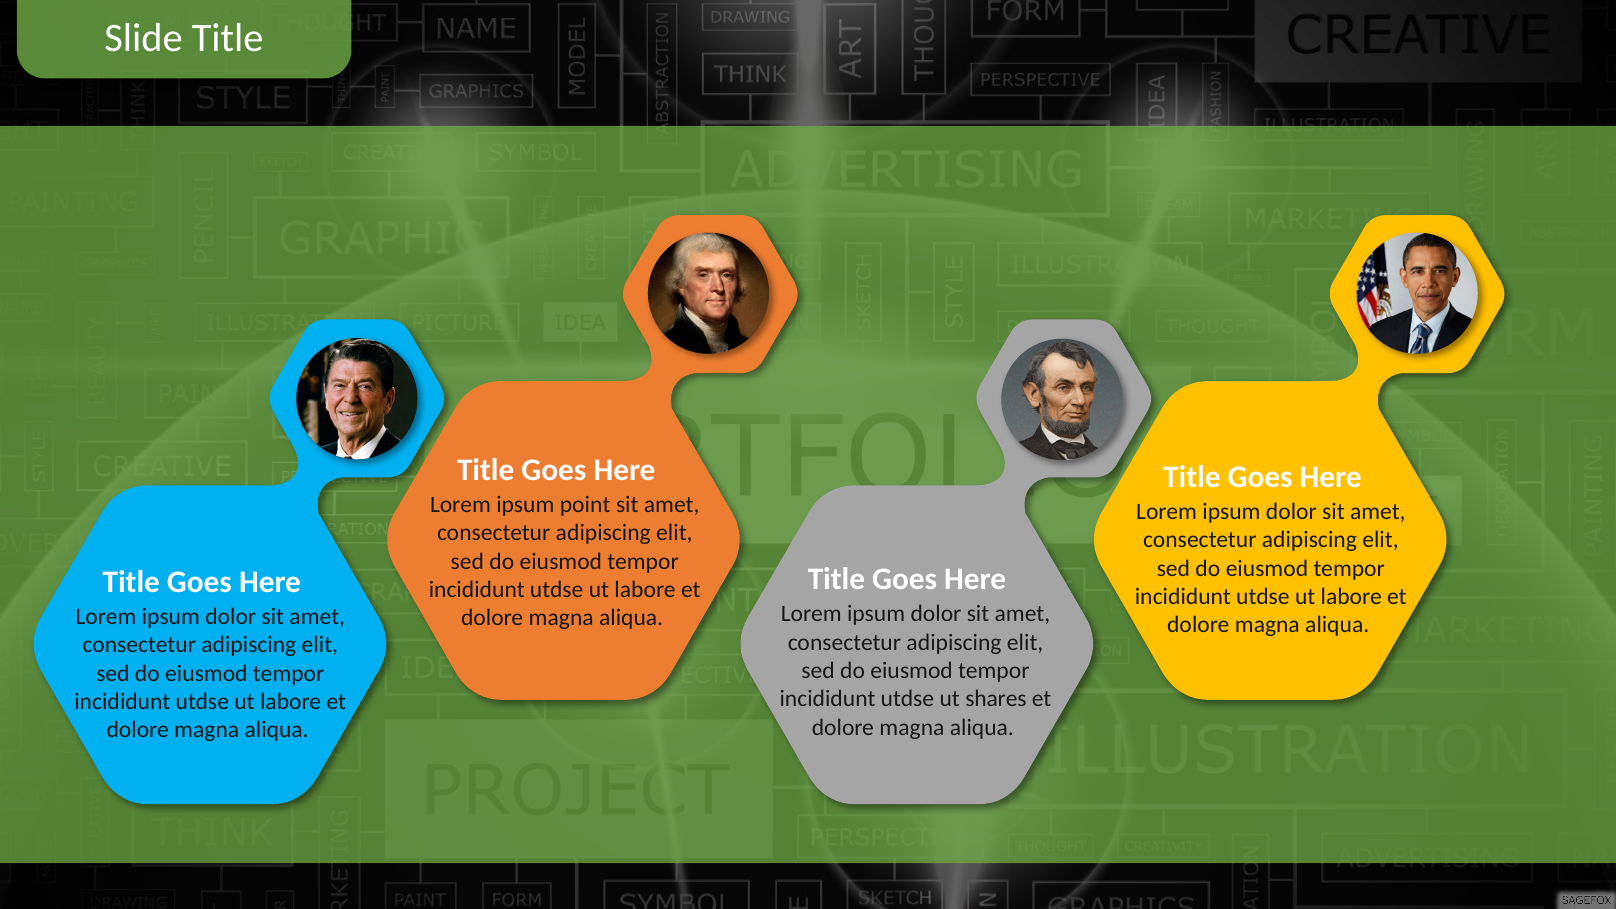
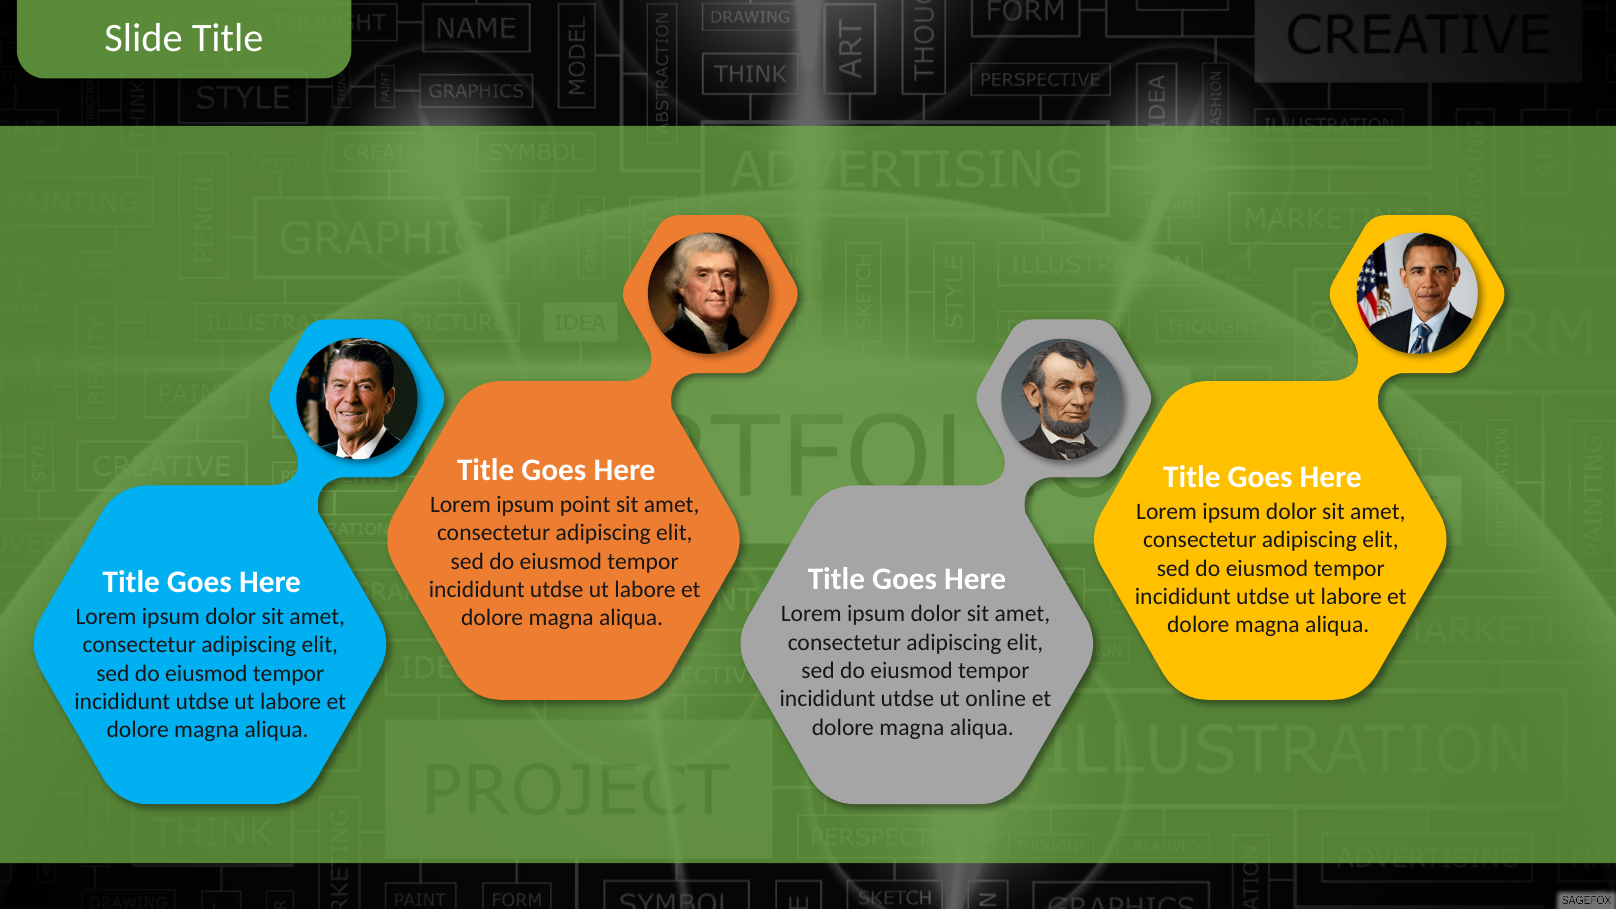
shares: shares -> online
